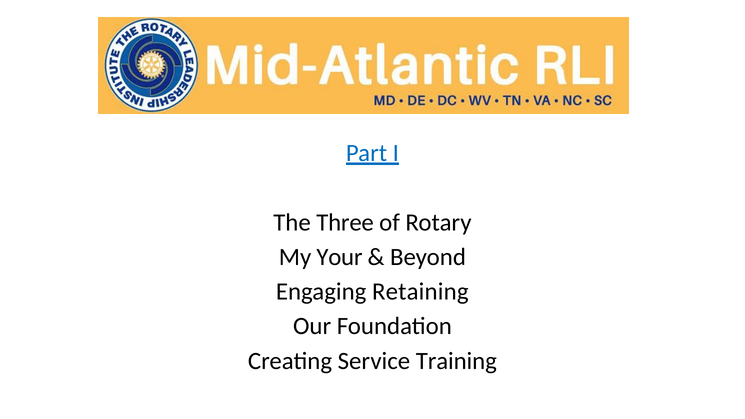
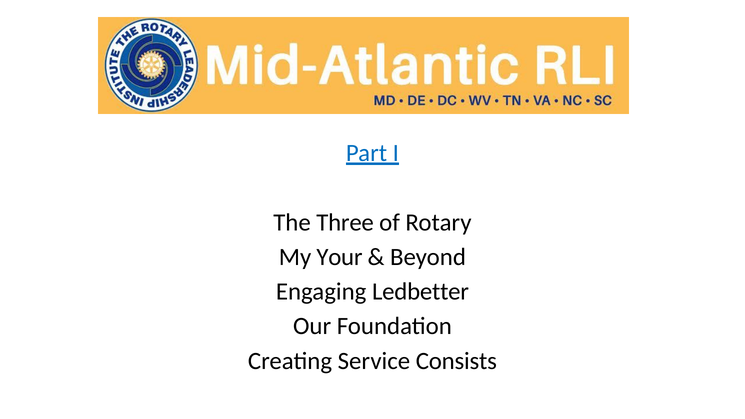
Retaining: Retaining -> Ledbetter
Training: Training -> Consists
